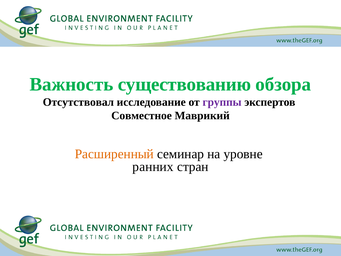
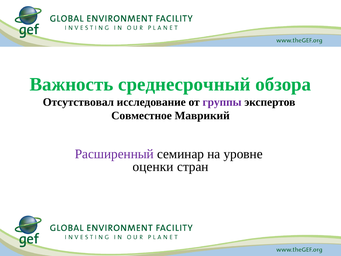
существованию: существованию -> среднесрочный
Расширенный colour: orange -> purple
ранних: ранних -> оценки
